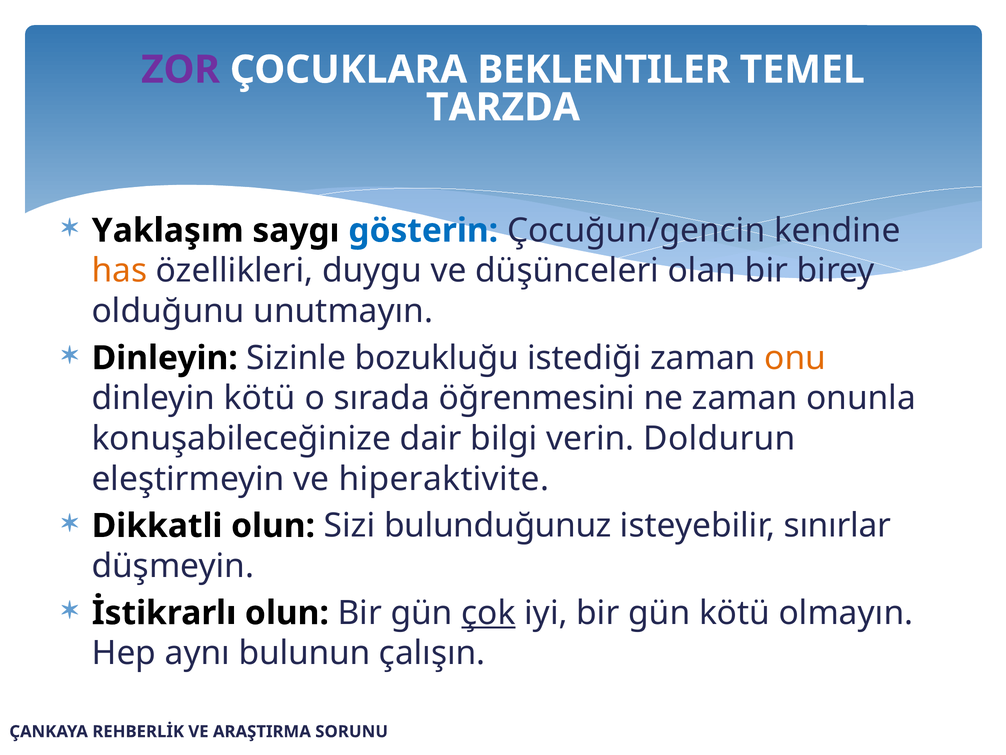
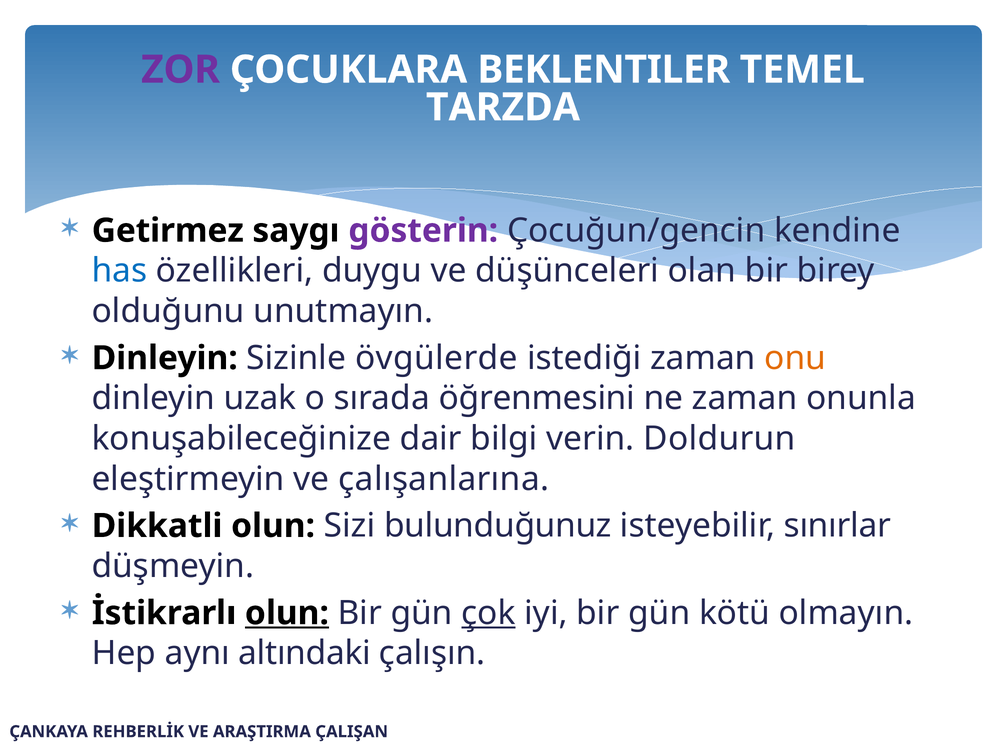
Yaklaşım: Yaklaşım -> Getirmez
gösterin colour: blue -> purple
has colour: orange -> blue
bozukluğu: bozukluğu -> övgülerde
dinleyin kötü: kötü -> uzak
hiperaktivite: hiperaktivite -> çalışanlarına
olun at (287, 613) underline: none -> present
bulunun: bulunun -> altındaki
SORUNU: SORUNU -> ÇALIŞAN
